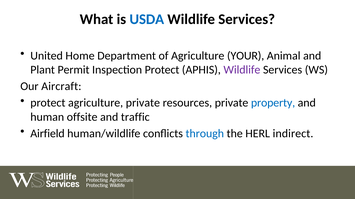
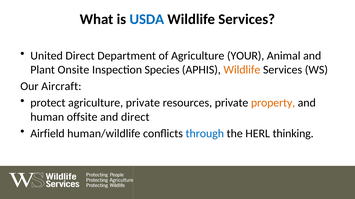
United Home: Home -> Direct
Permit: Permit -> Onsite
Inspection Protect: Protect -> Species
Wildlife at (242, 70) colour: purple -> orange
property colour: blue -> orange
and traffic: traffic -> direct
indirect: indirect -> thinking
